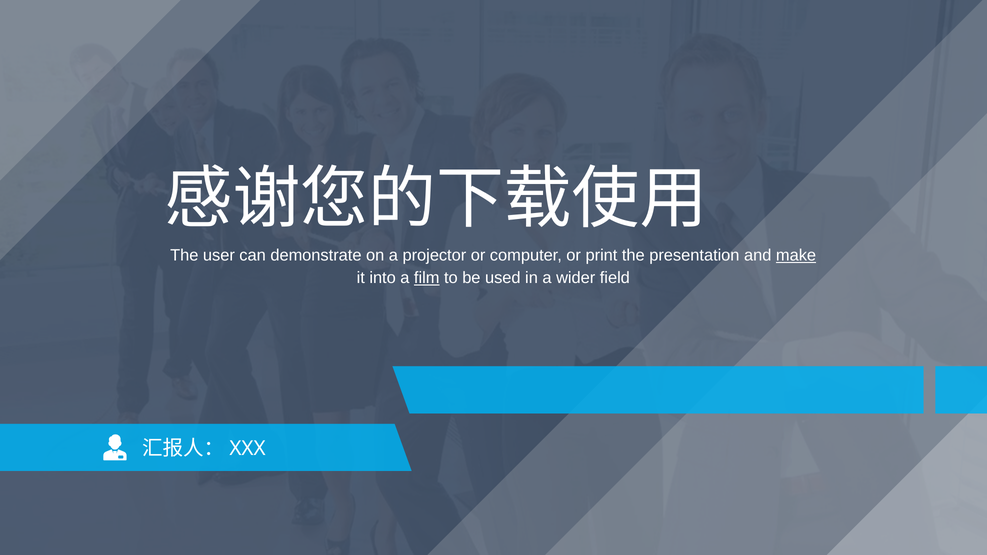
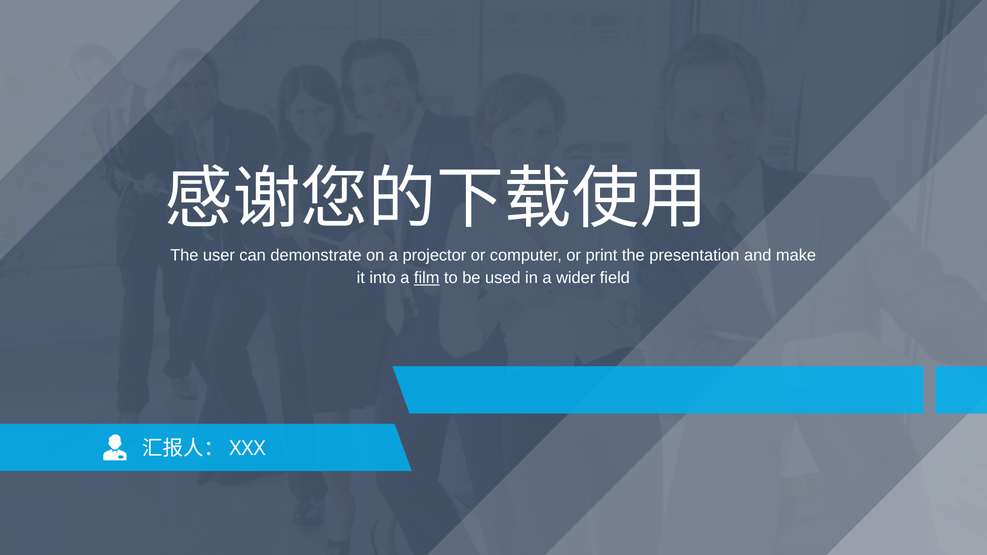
make underline: present -> none
